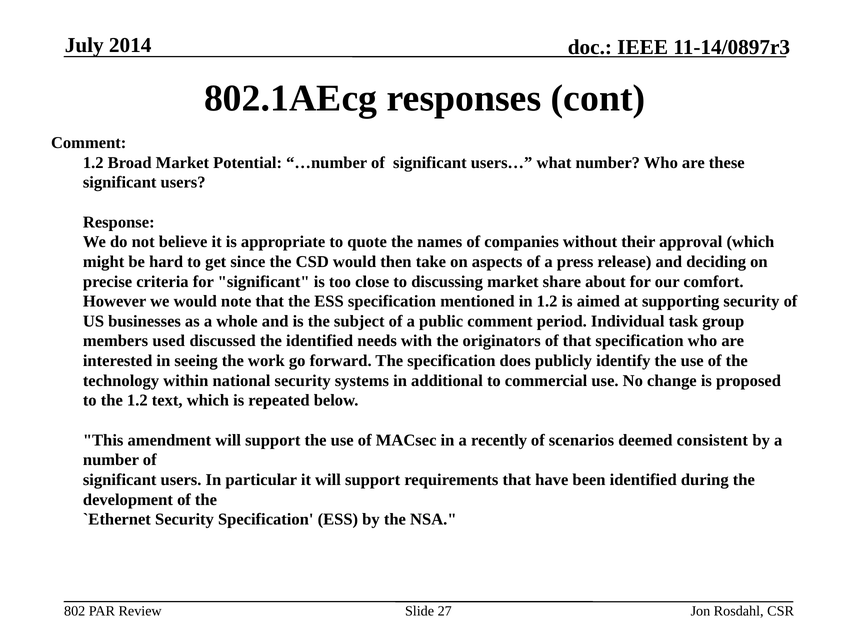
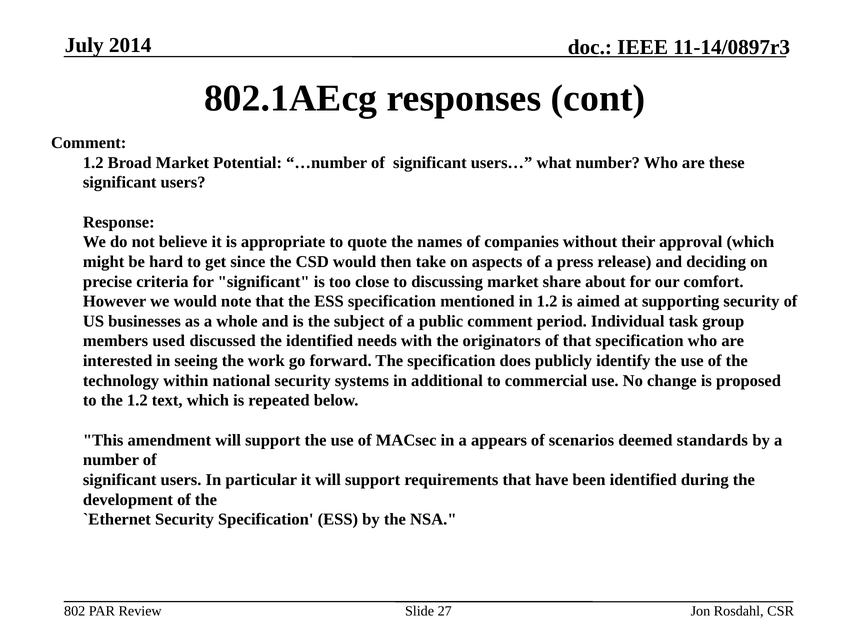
recently: recently -> appears
consistent: consistent -> standards
